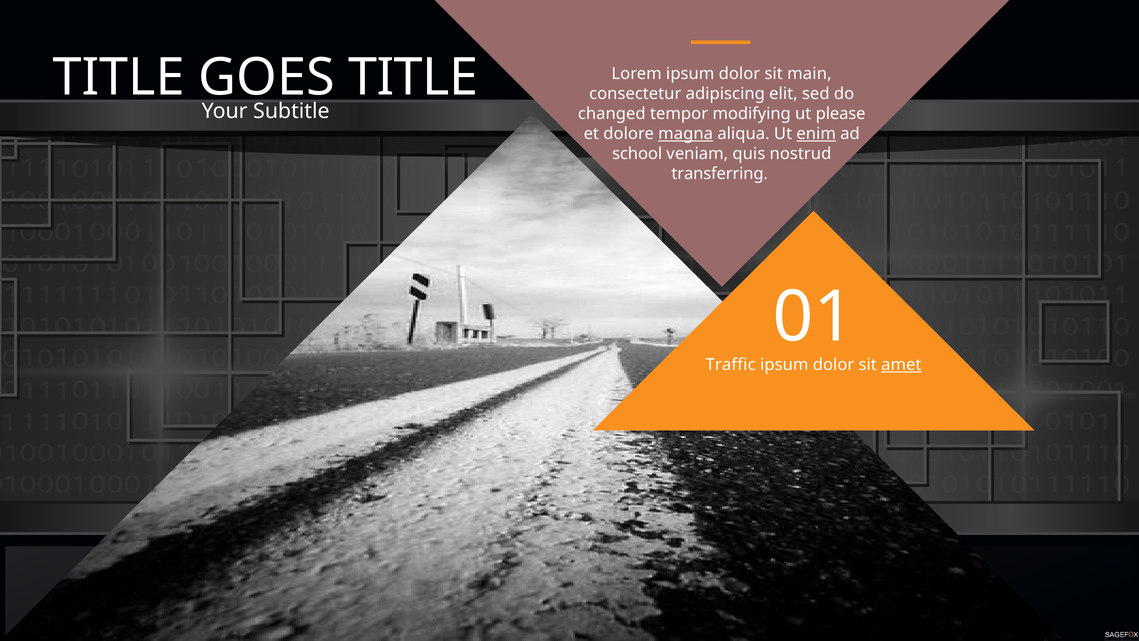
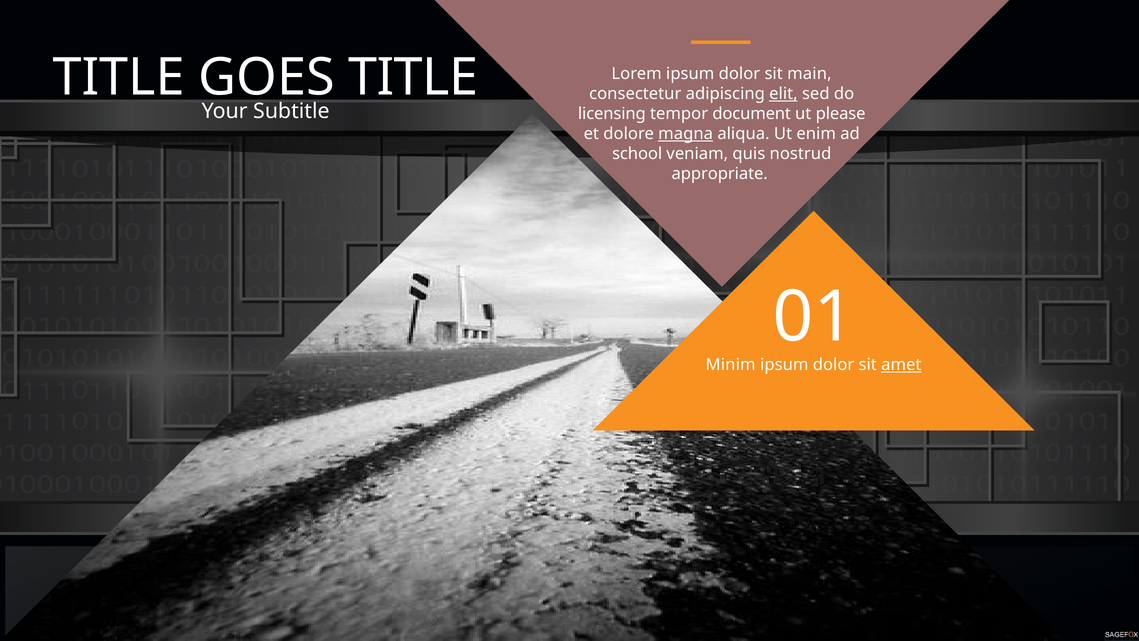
elit underline: none -> present
changed: changed -> licensing
modifying: modifying -> document
enim underline: present -> none
transferring: transferring -> appropriate
Traffic: Traffic -> Minim
